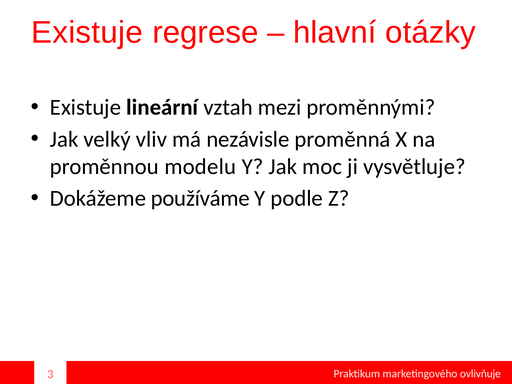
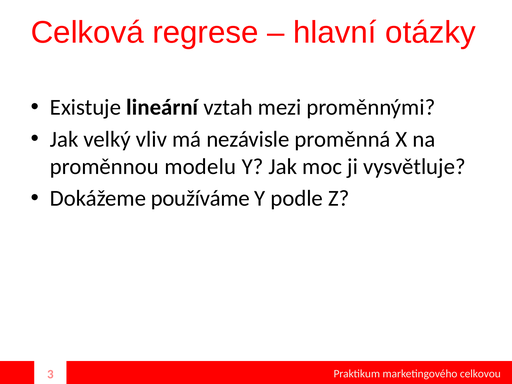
Existuje at (87, 33): Existuje -> Celková
ovlivňuje: ovlivňuje -> celkovou
